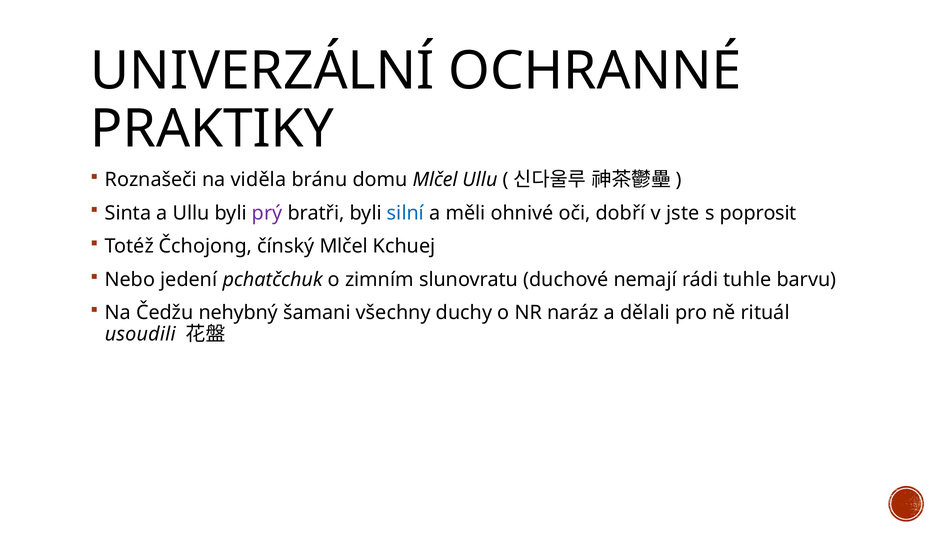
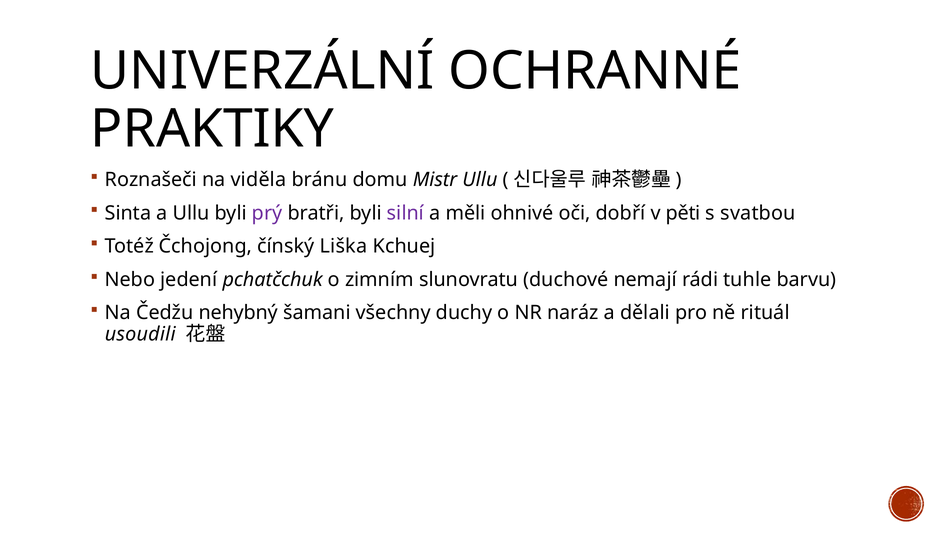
domu Mlčel: Mlčel -> Mistr
silní colour: blue -> purple
jste: jste -> pěti
poprosit: poprosit -> svatbou
čínský Mlčel: Mlčel -> Liška
